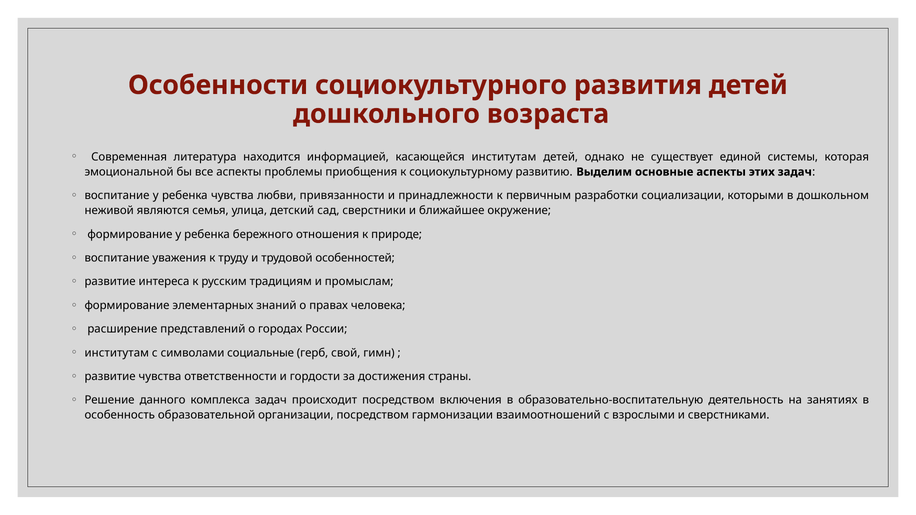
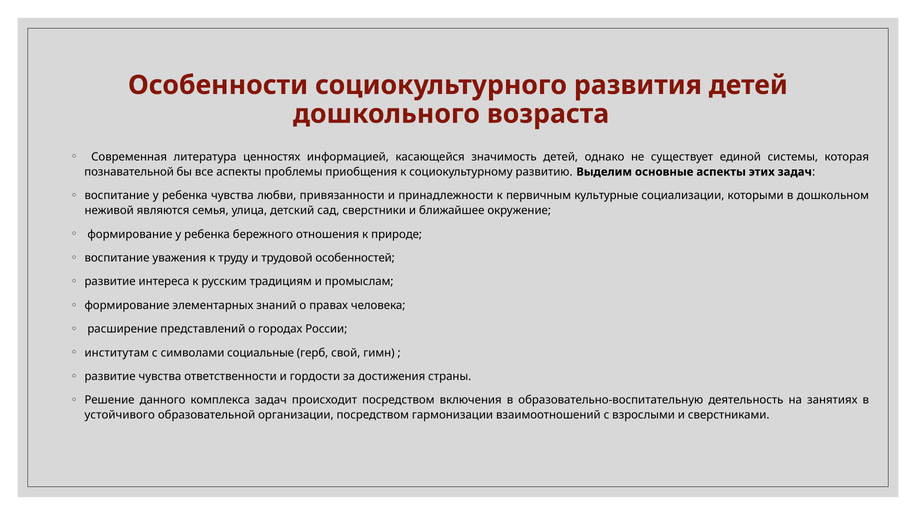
находится: находится -> ценностях
касающейся институтам: институтам -> значимость
эмоциональной: эмоциональной -> познавательной
разработки: разработки -> культурные
особенность: особенность -> устойчивого
